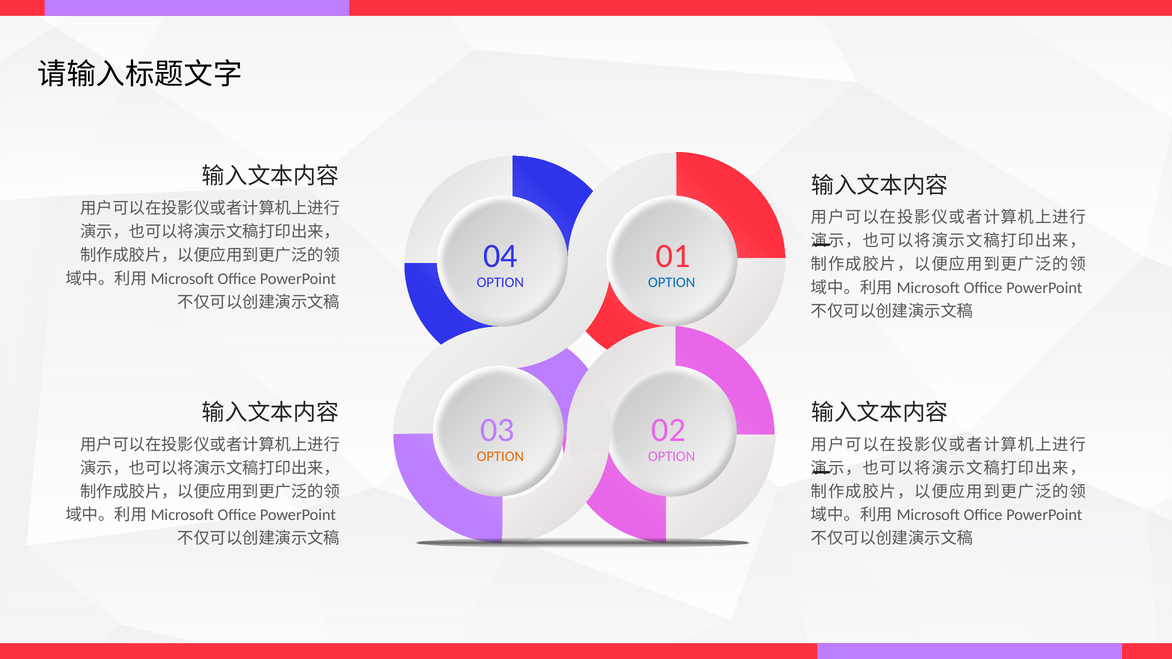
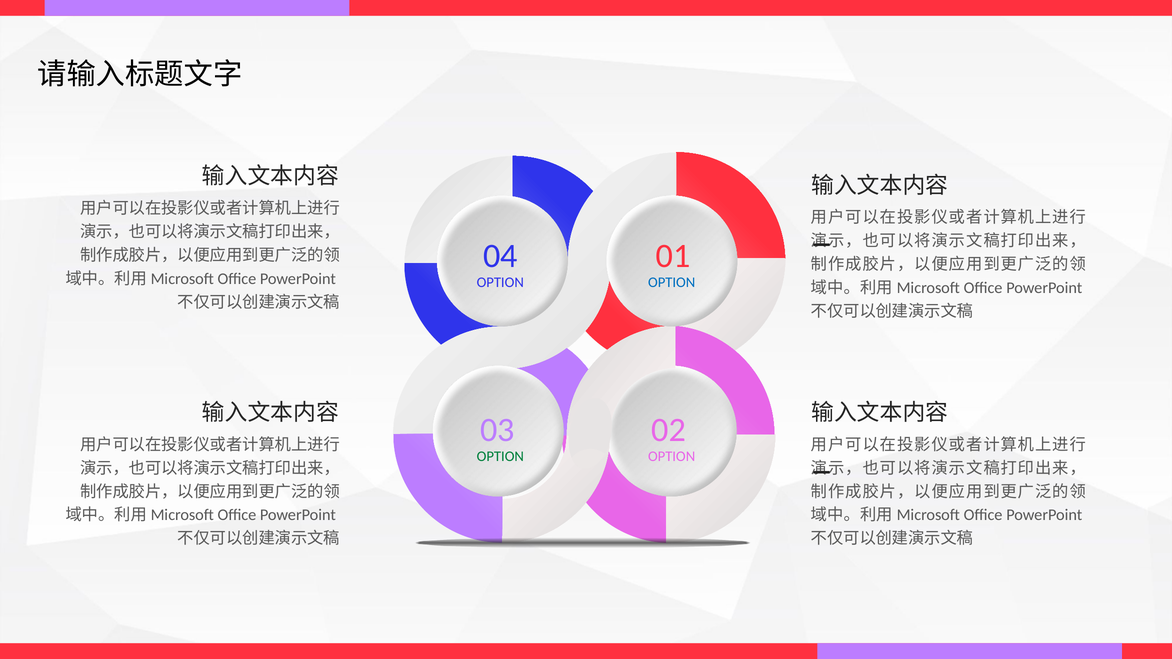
OPTION at (500, 457) colour: orange -> green
